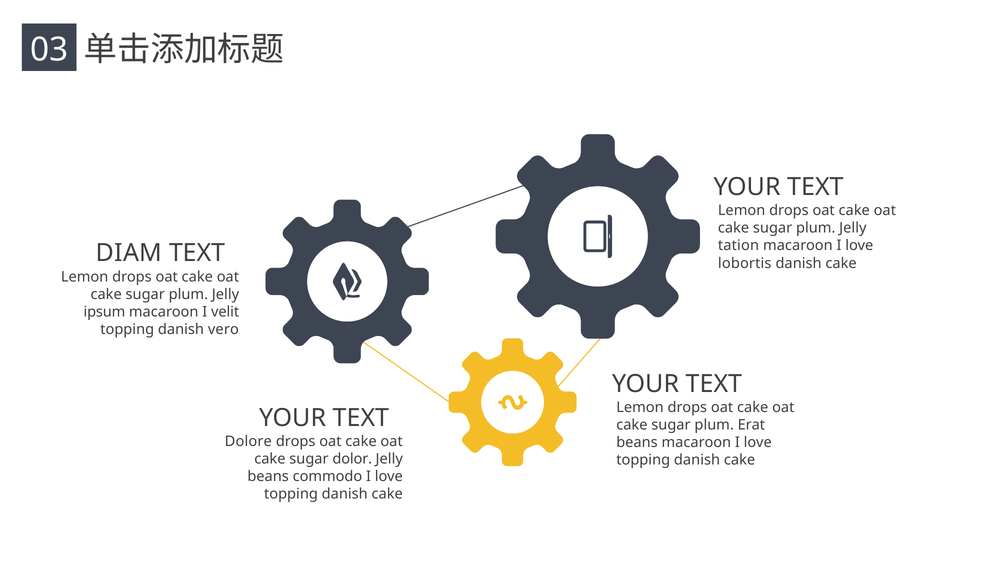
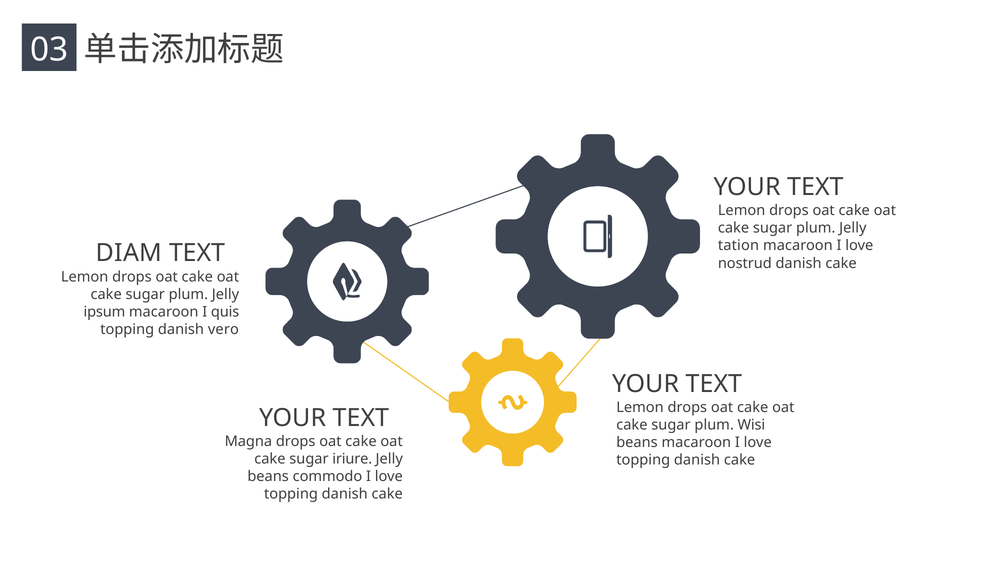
lobortis: lobortis -> nostrud
velit: velit -> quis
Erat: Erat -> Wisi
Dolore: Dolore -> Magna
dolor: dolor -> iriure
